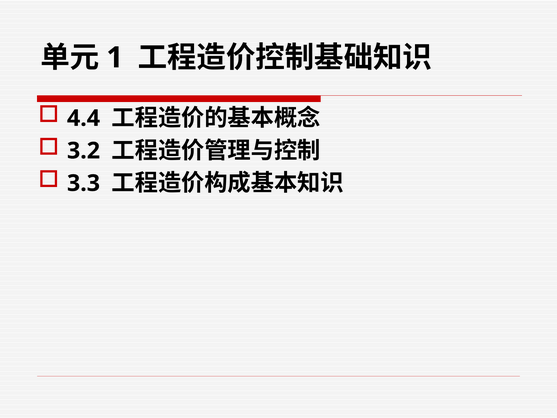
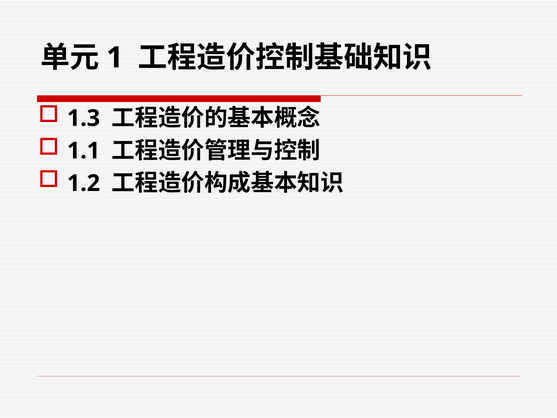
4.4: 4.4 -> 1.3
3.2: 3.2 -> 1.1
3.3: 3.3 -> 1.2
